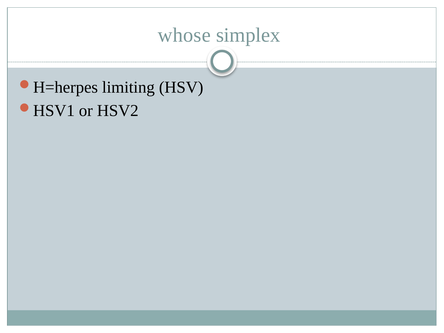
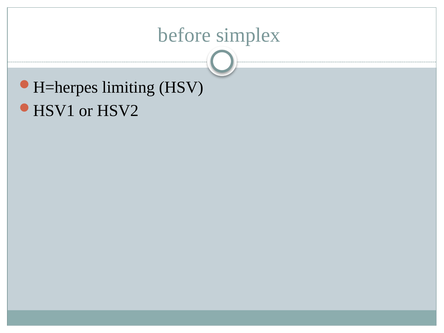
whose: whose -> before
